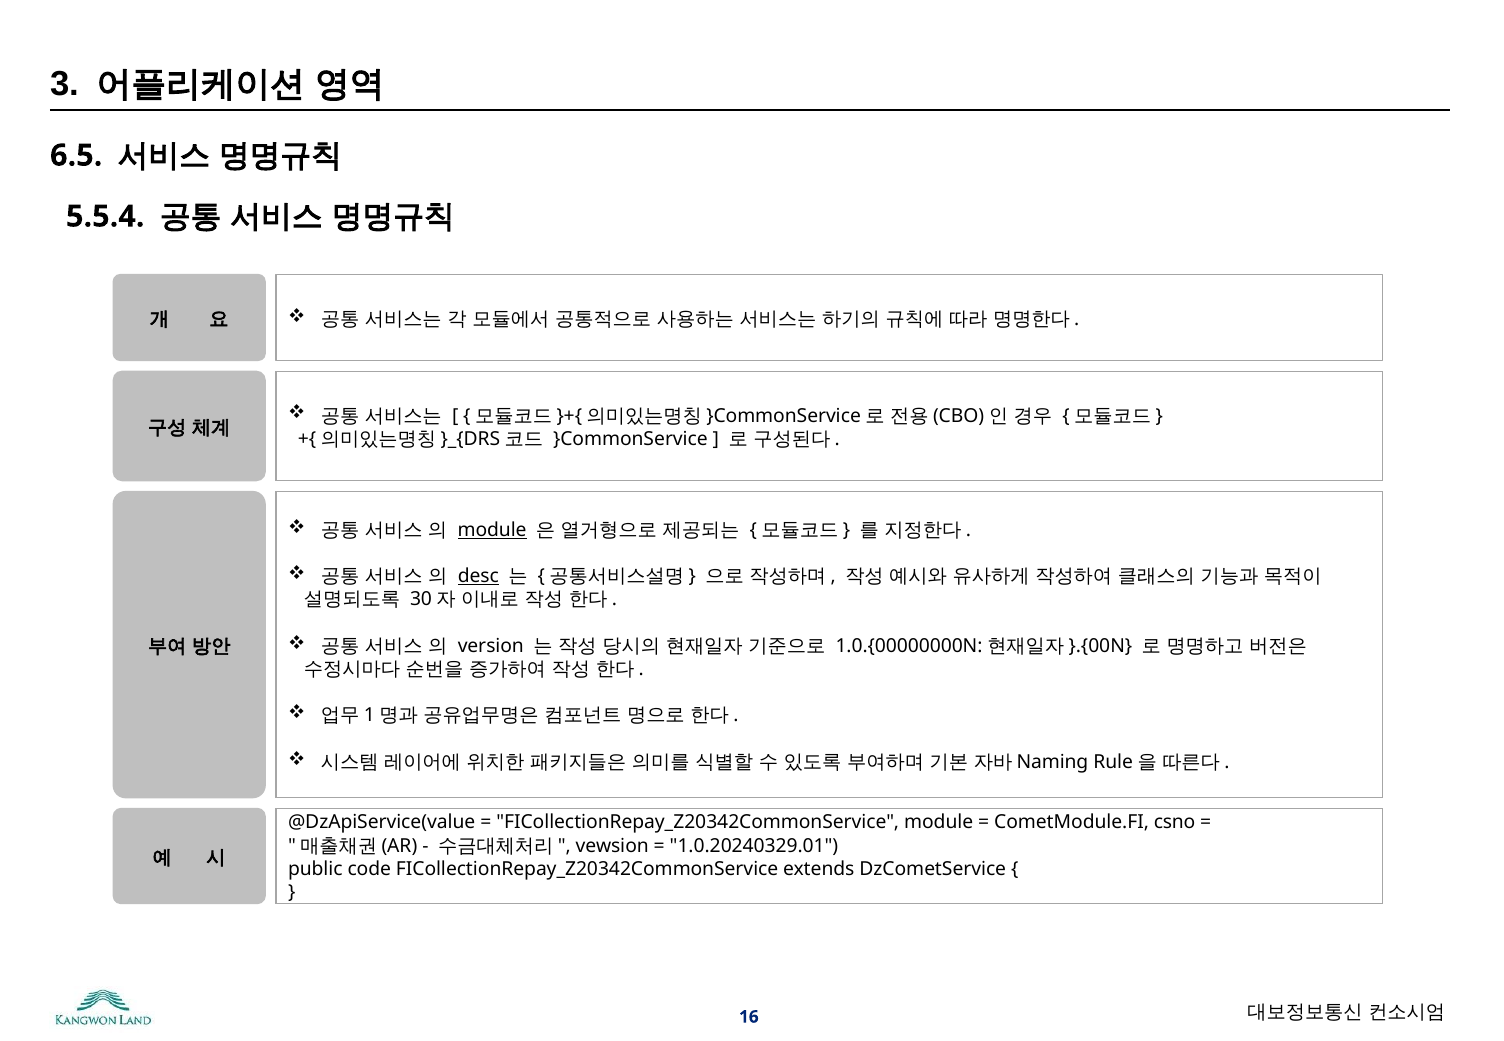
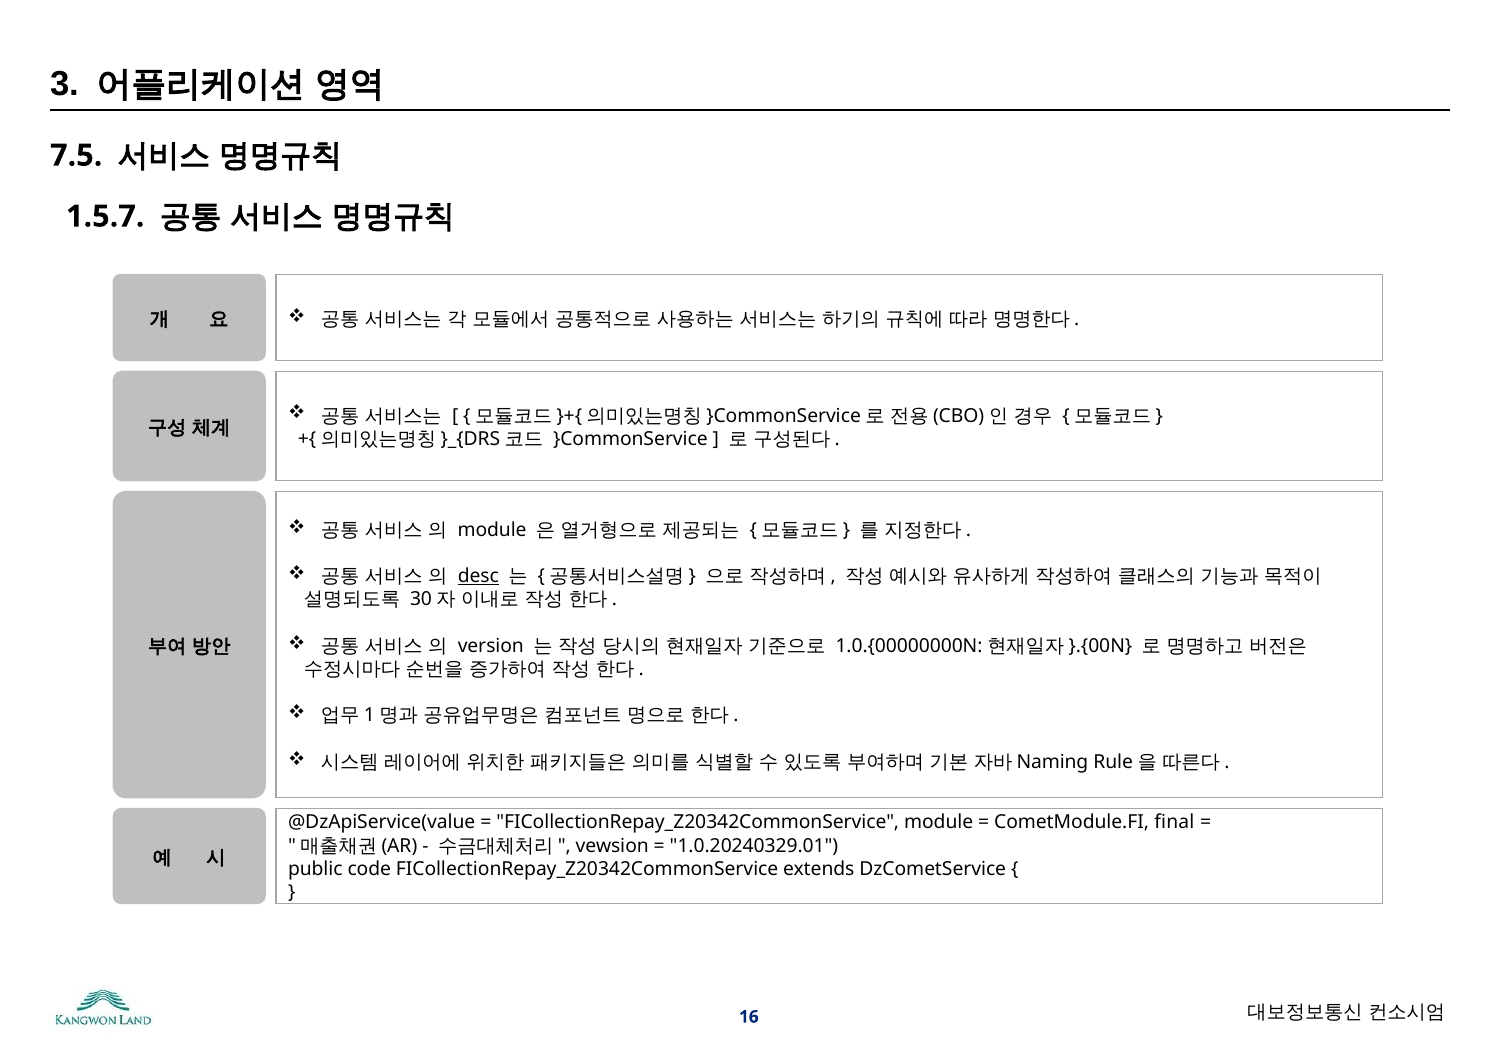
6.5: 6.5 -> 7.5
5.5.4: 5.5.4 -> 1.5.7
module at (492, 530) underline: present -> none
csno: csno -> final
